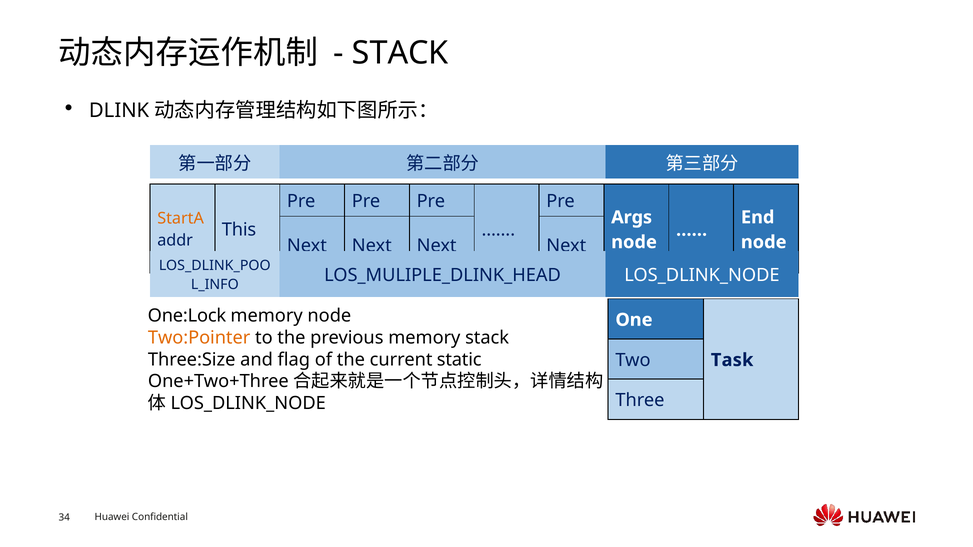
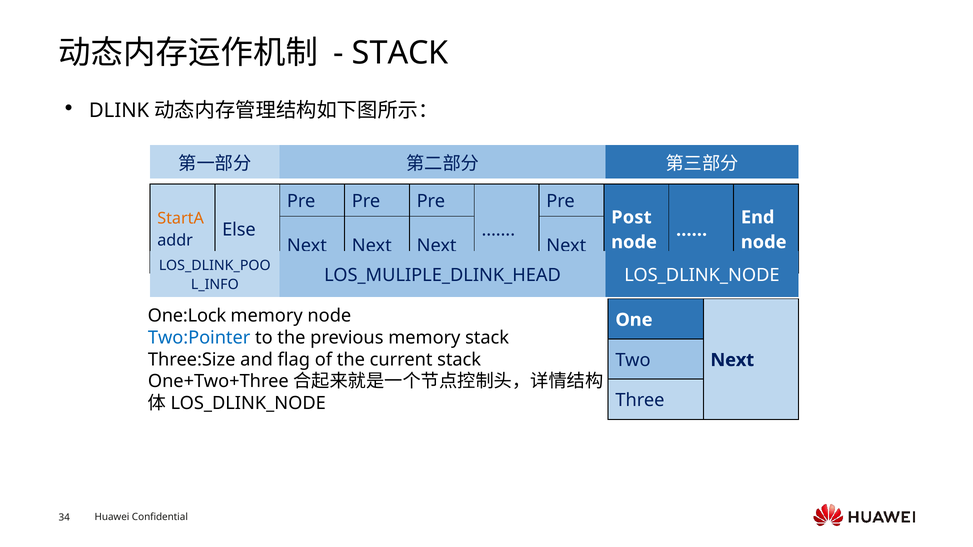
Args: Args -> Post
This: This -> Else
Two:Pointer colour: orange -> blue
current static: static -> stack
Task at (732, 360): Task -> Next
